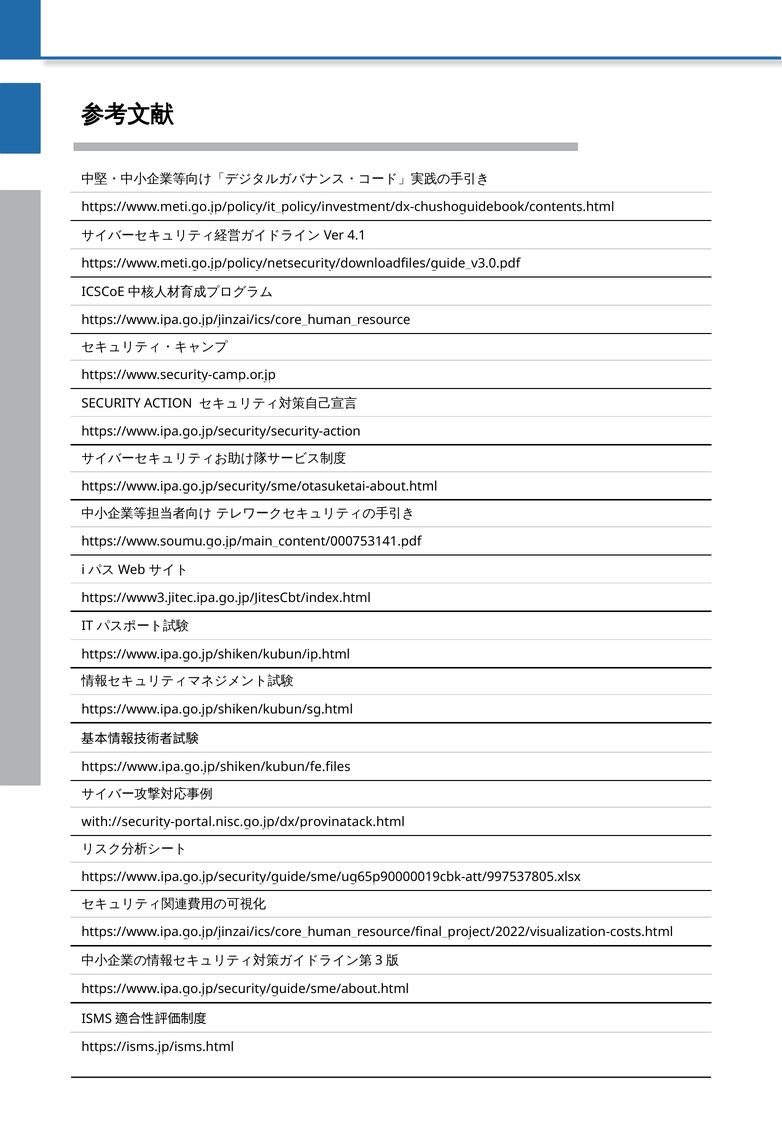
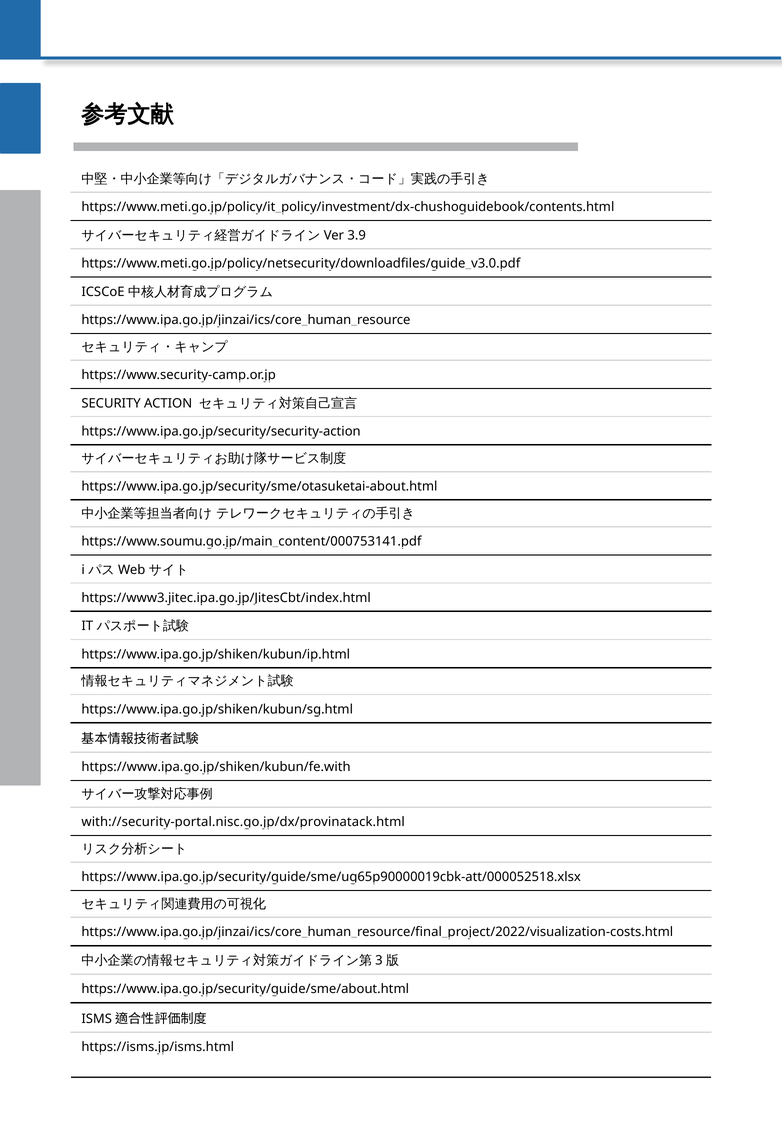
4.1: 4.1 -> 3.9
https://www.ipa.go.jp/shiken/kubun/fe.files: https://www.ipa.go.jp/shiken/kubun/fe.files -> https://www.ipa.go.jp/shiken/kubun/fe.with
https://www.ipa.go.jp/security/guide/sme/ug65p90000019cbk-att/997537805.xlsx: https://www.ipa.go.jp/security/guide/sme/ug65p90000019cbk-att/997537805.xlsx -> https://www.ipa.go.jp/security/guide/sme/ug65p90000019cbk-att/000052518.xlsx
